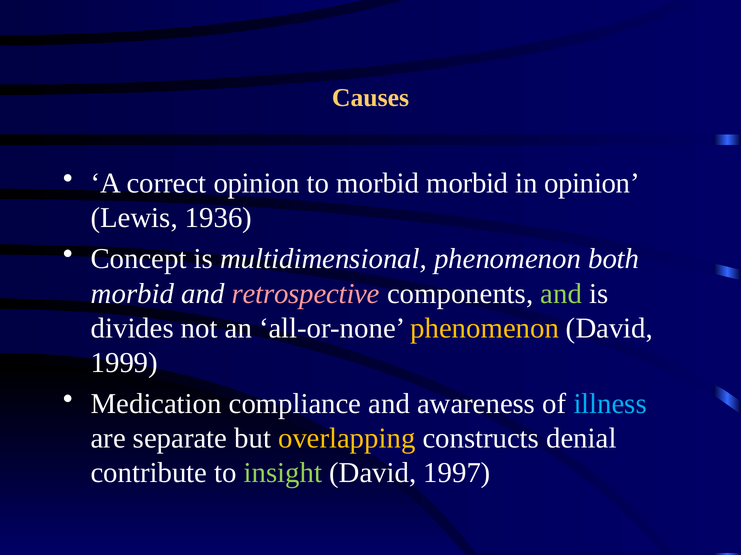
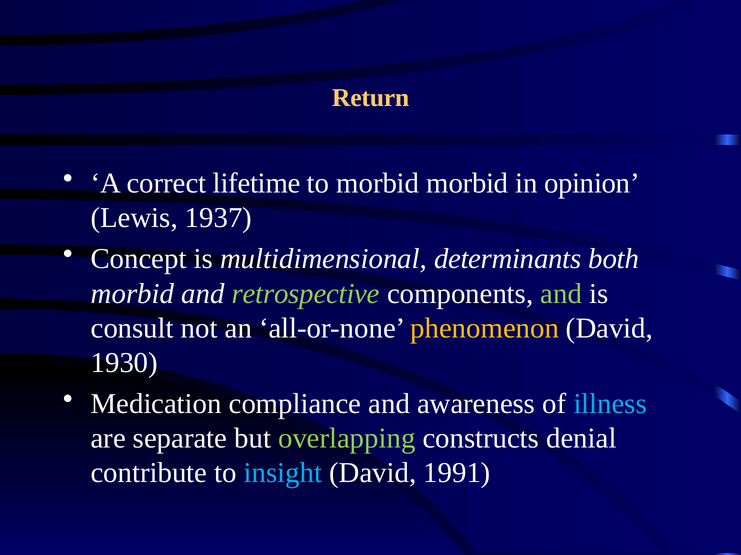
Causes: Causes -> Return
correct opinion: opinion -> lifetime
1936: 1936 -> 1937
multidimensional phenomenon: phenomenon -> determinants
retrospective colour: pink -> light green
divides: divides -> consult
1999: 1999 -> 1930
overlapping colour: yellow -> light green
insight colour: light green -> light blue
1997: 1997 -> 1991
